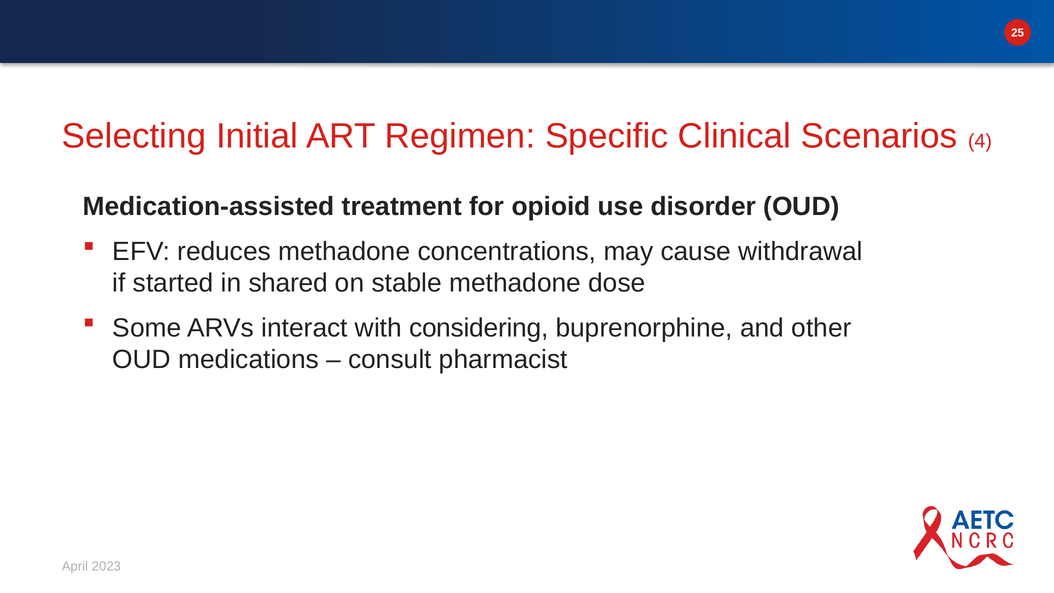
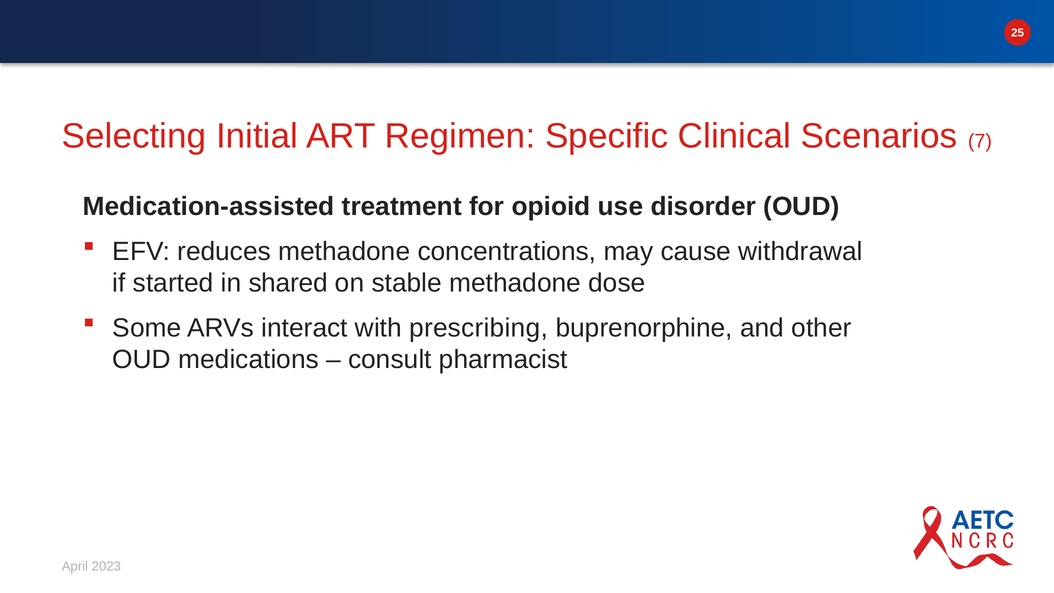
4: 4 -> 7
considering: considering -> prescribing
